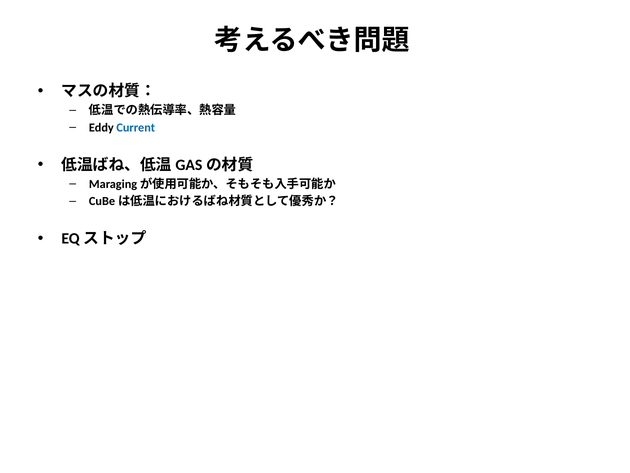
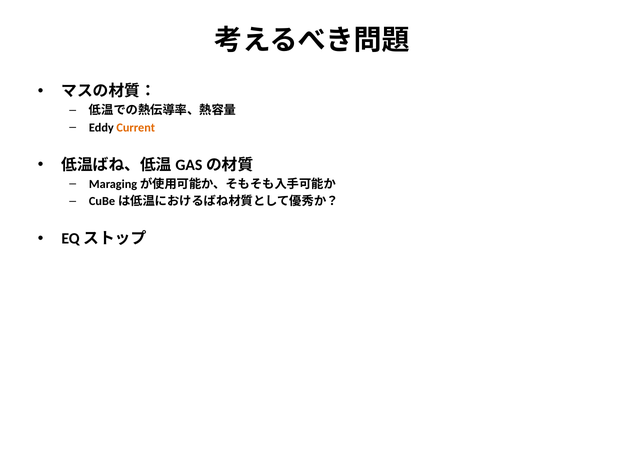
Current colour: blue -> orange
